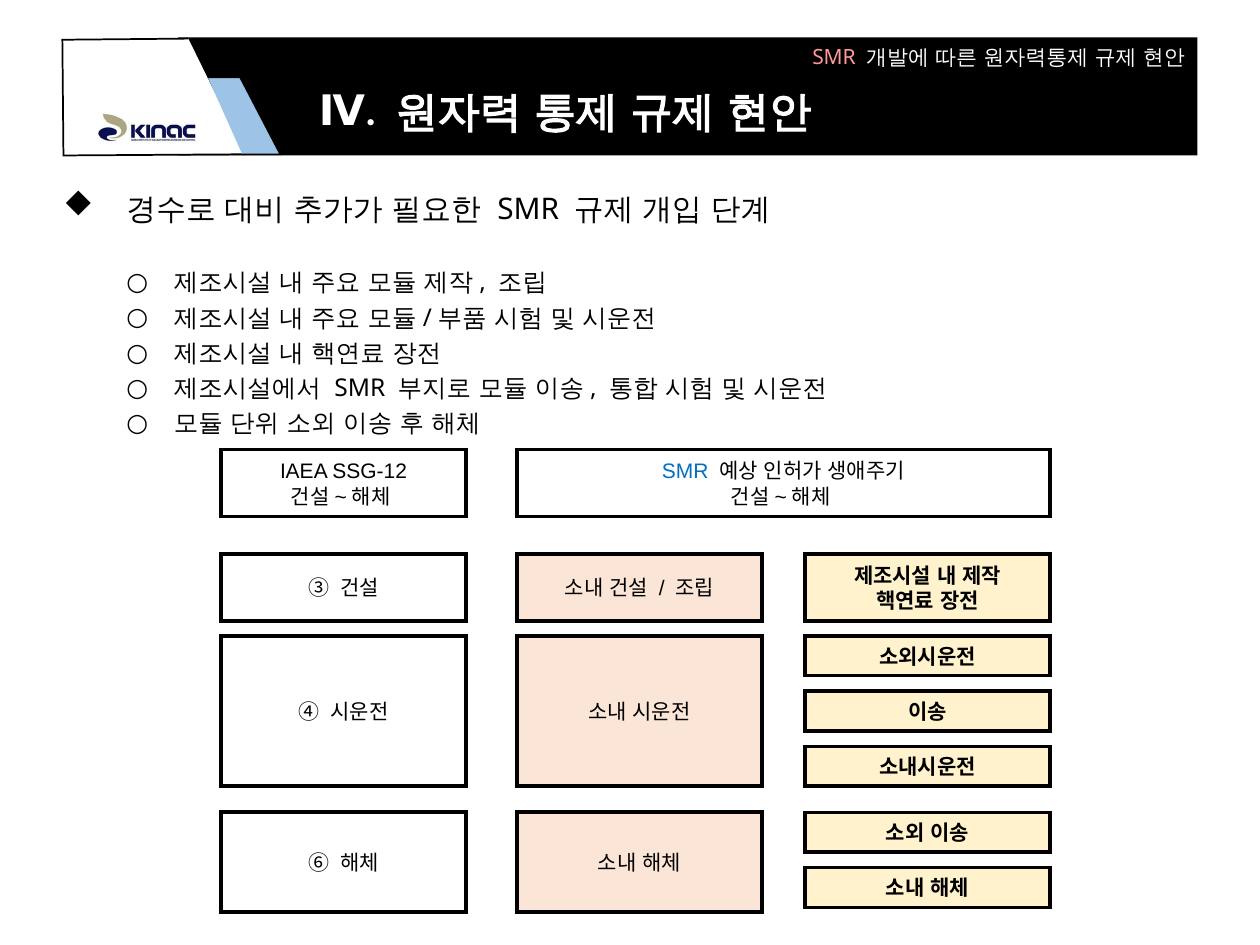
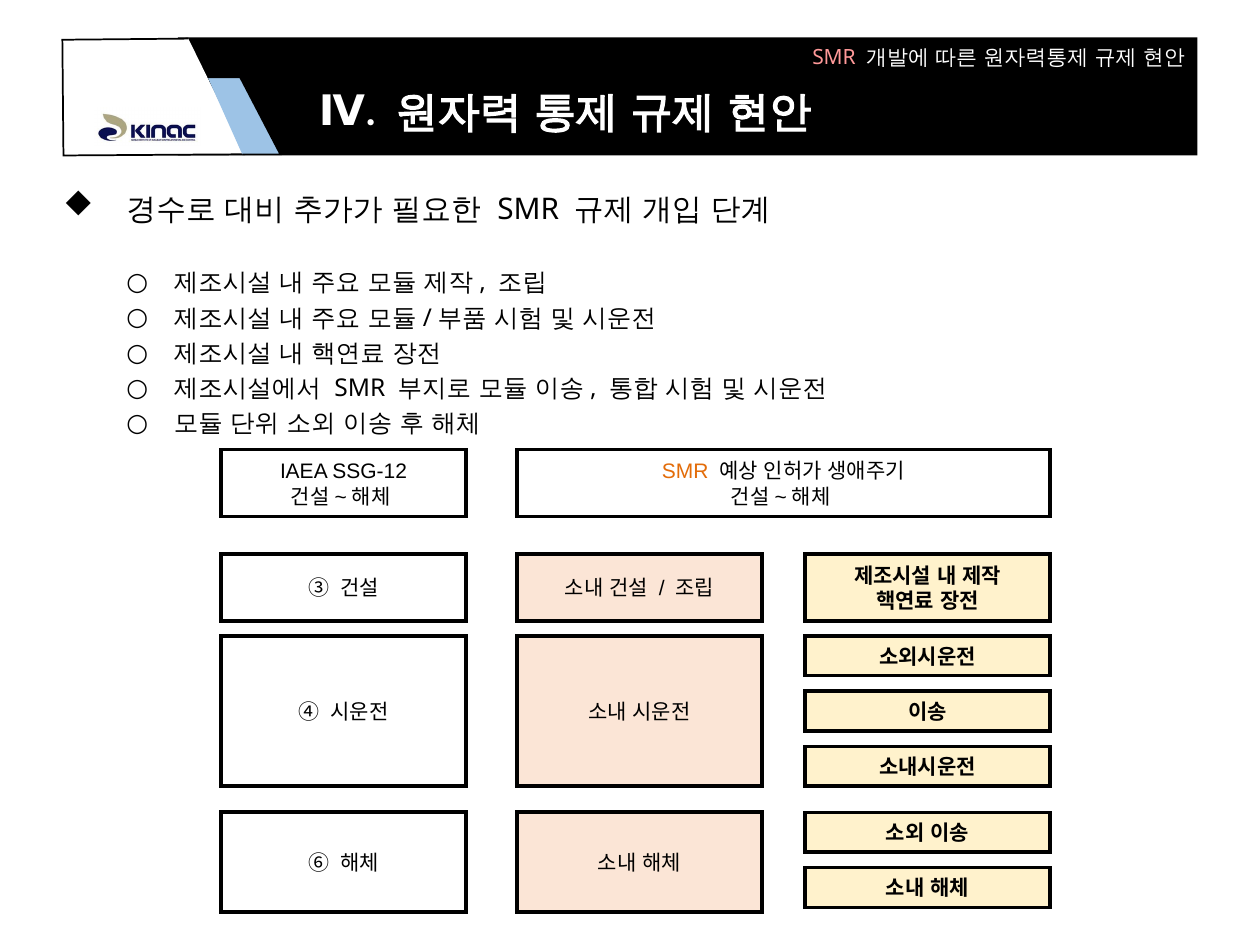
SMR at (685, 472) colour: blue -> orange
